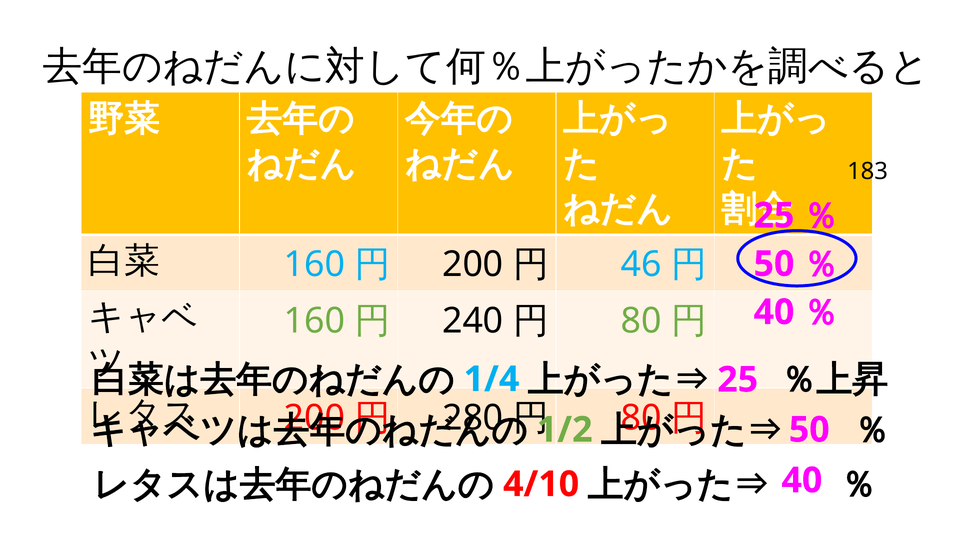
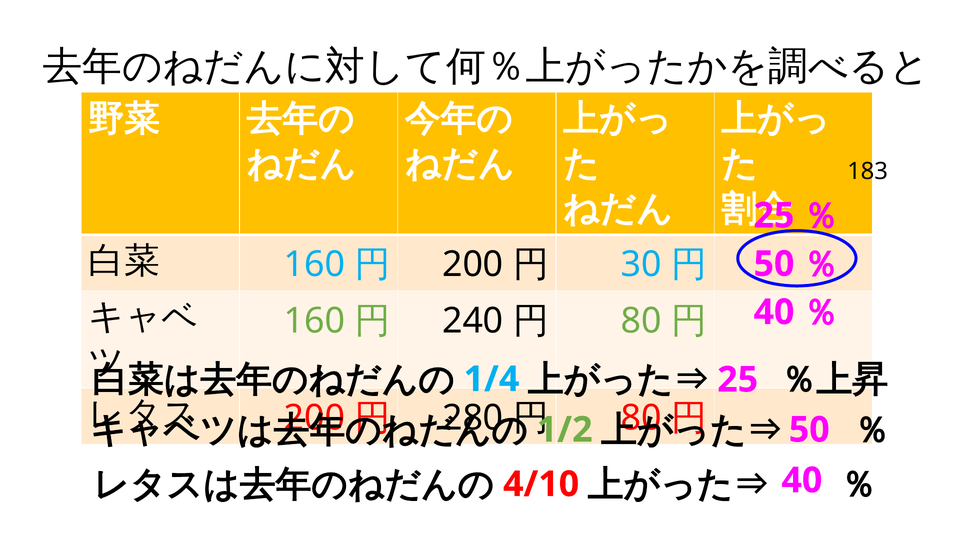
46: 46 -> 30
